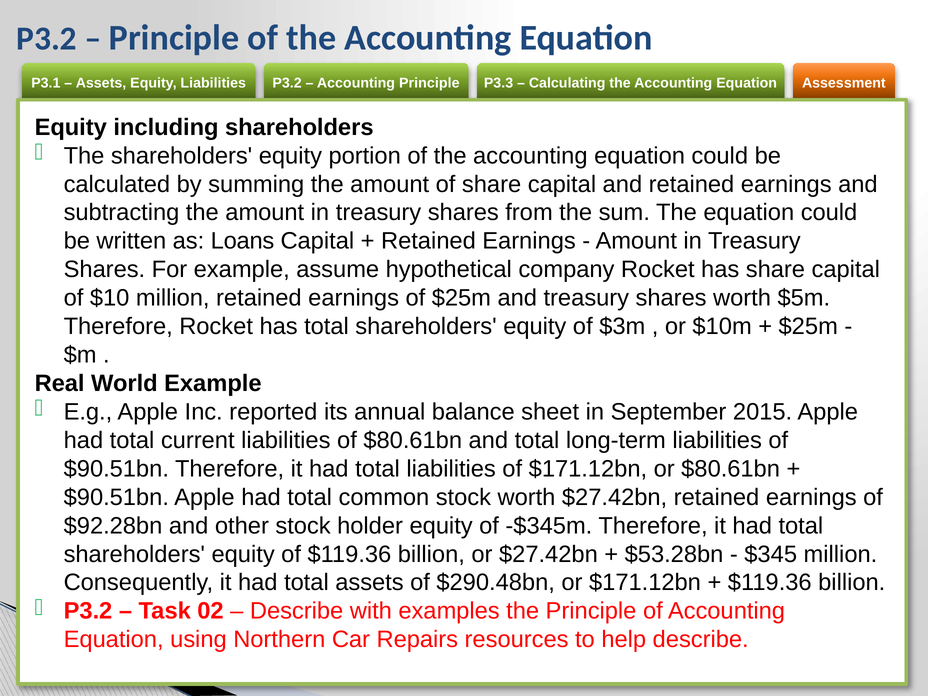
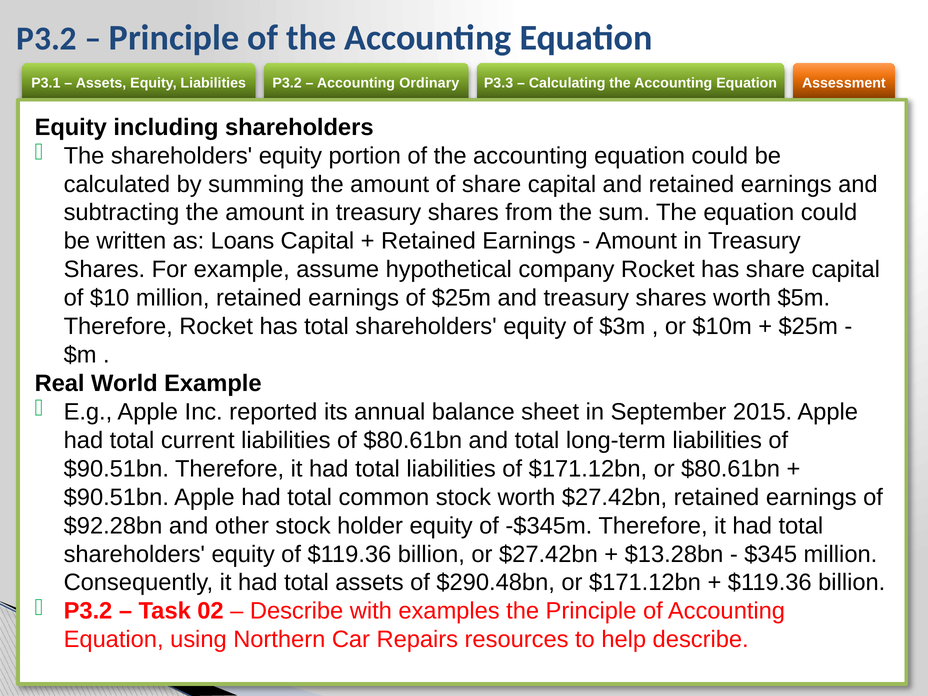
Accounting Principle: Principle -> Ordinary
$53.28bn: $53.28bn -> $13.28bn
